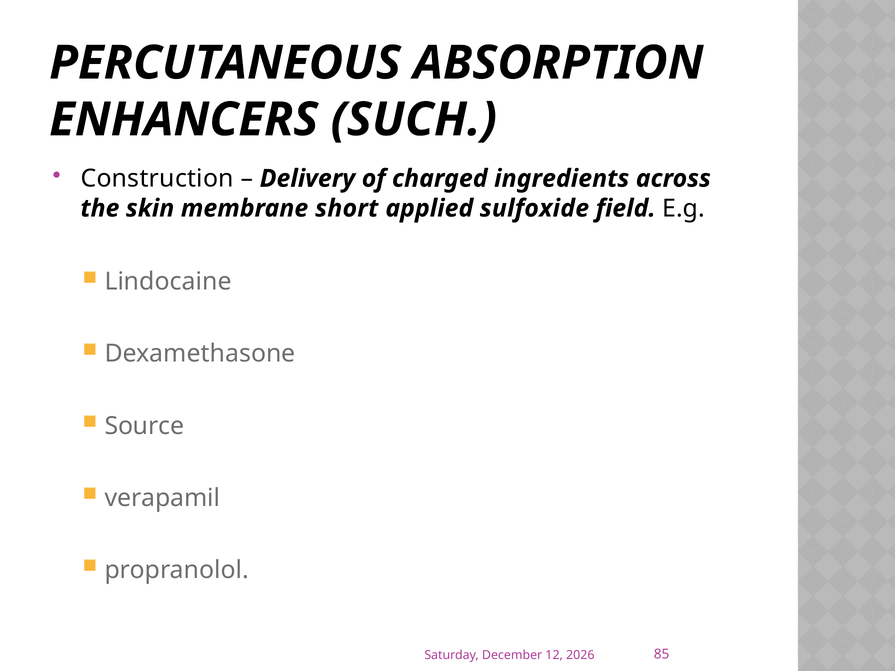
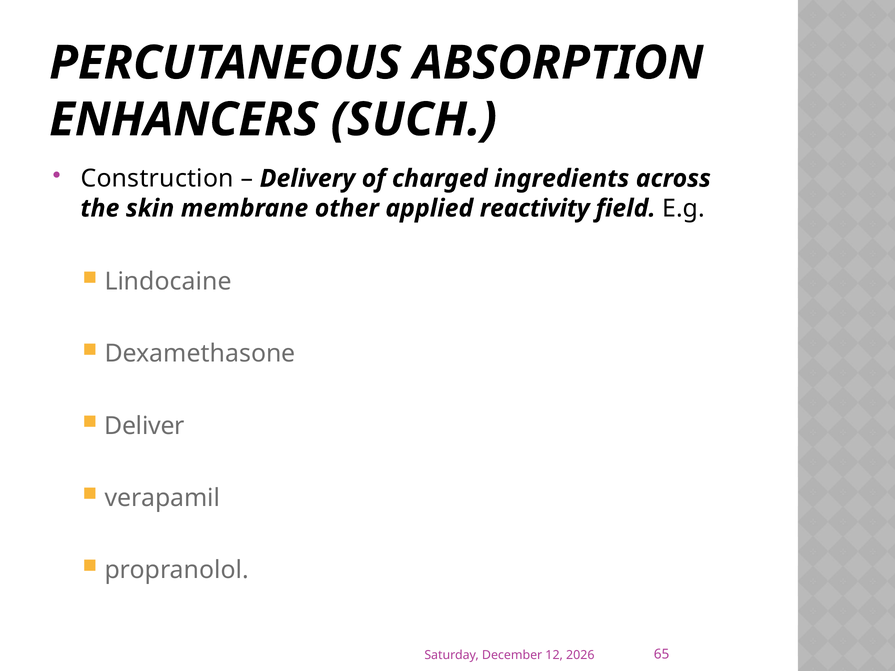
short: short -> other
sulfoxide: sulfoxide -> reactivity
Source: Source -> Deliver
85: 85 -> 65
